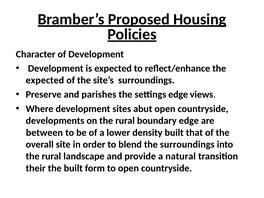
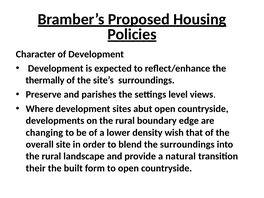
expected at (45, 80): expected -> thermally
settings edge: edge -> level
between: between -> changing
density built: built -> wish
